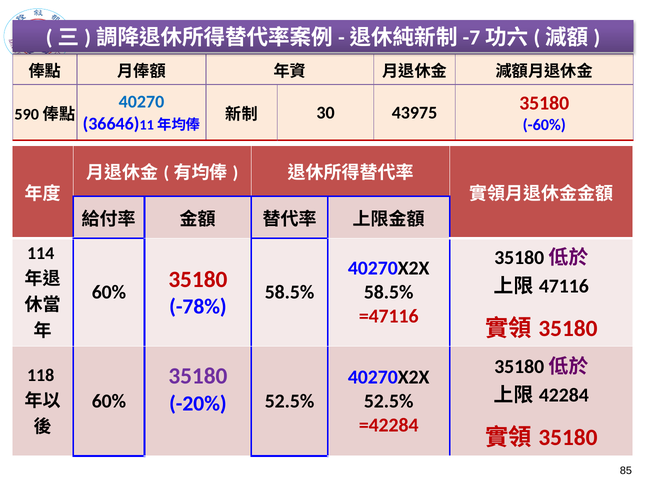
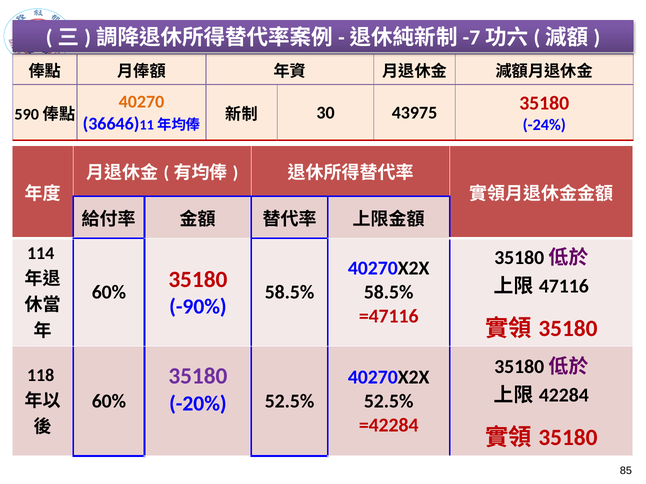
40270 colour: blue -> orange
-60%: -60% -> -24%
-78%: -78% -> -90%
